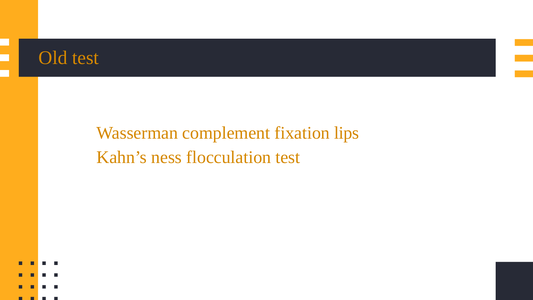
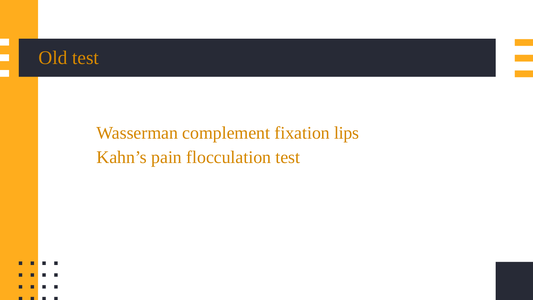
ness: ness -> pain
